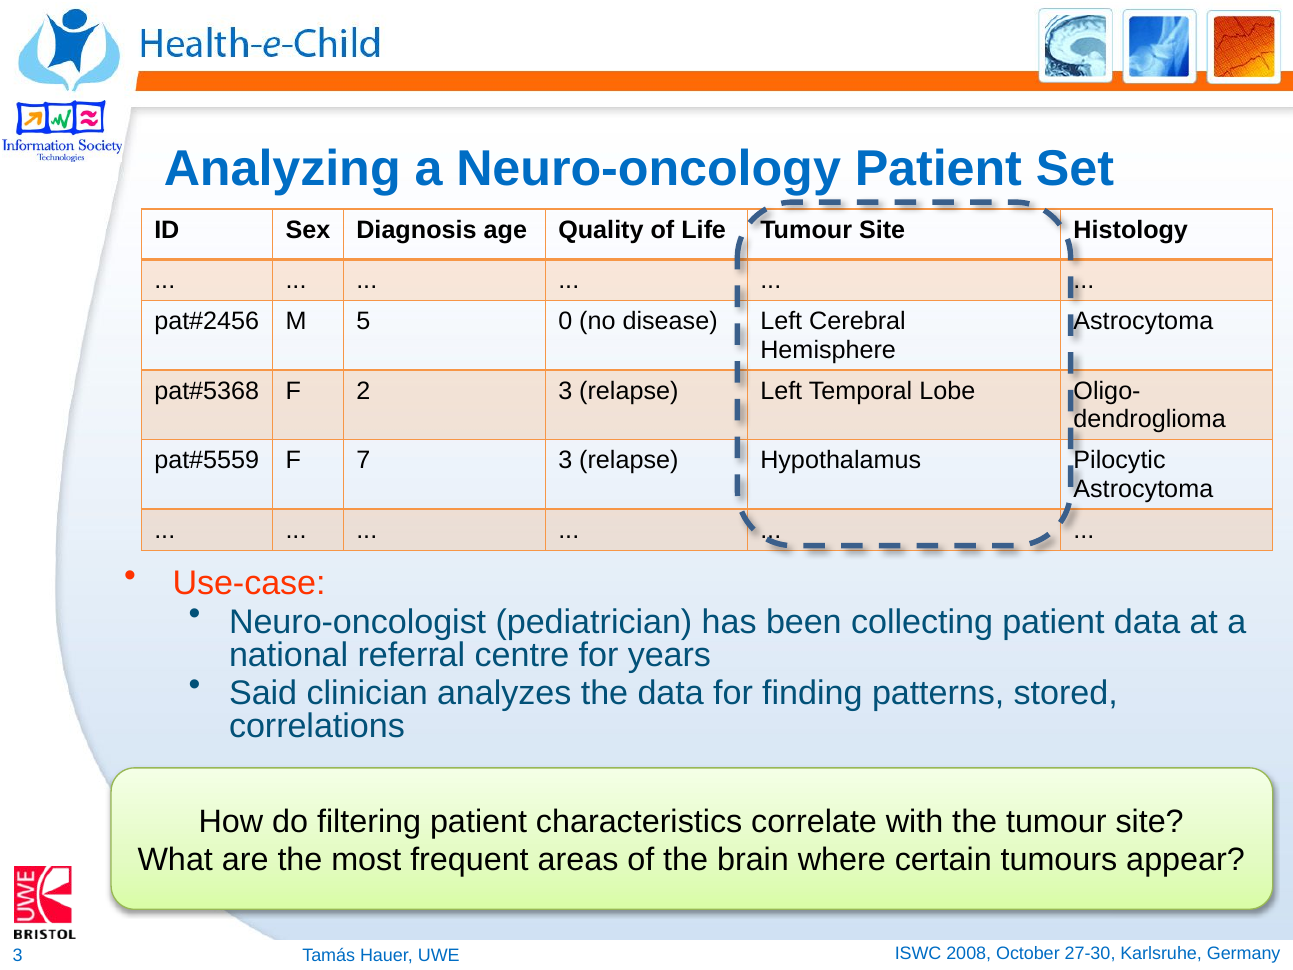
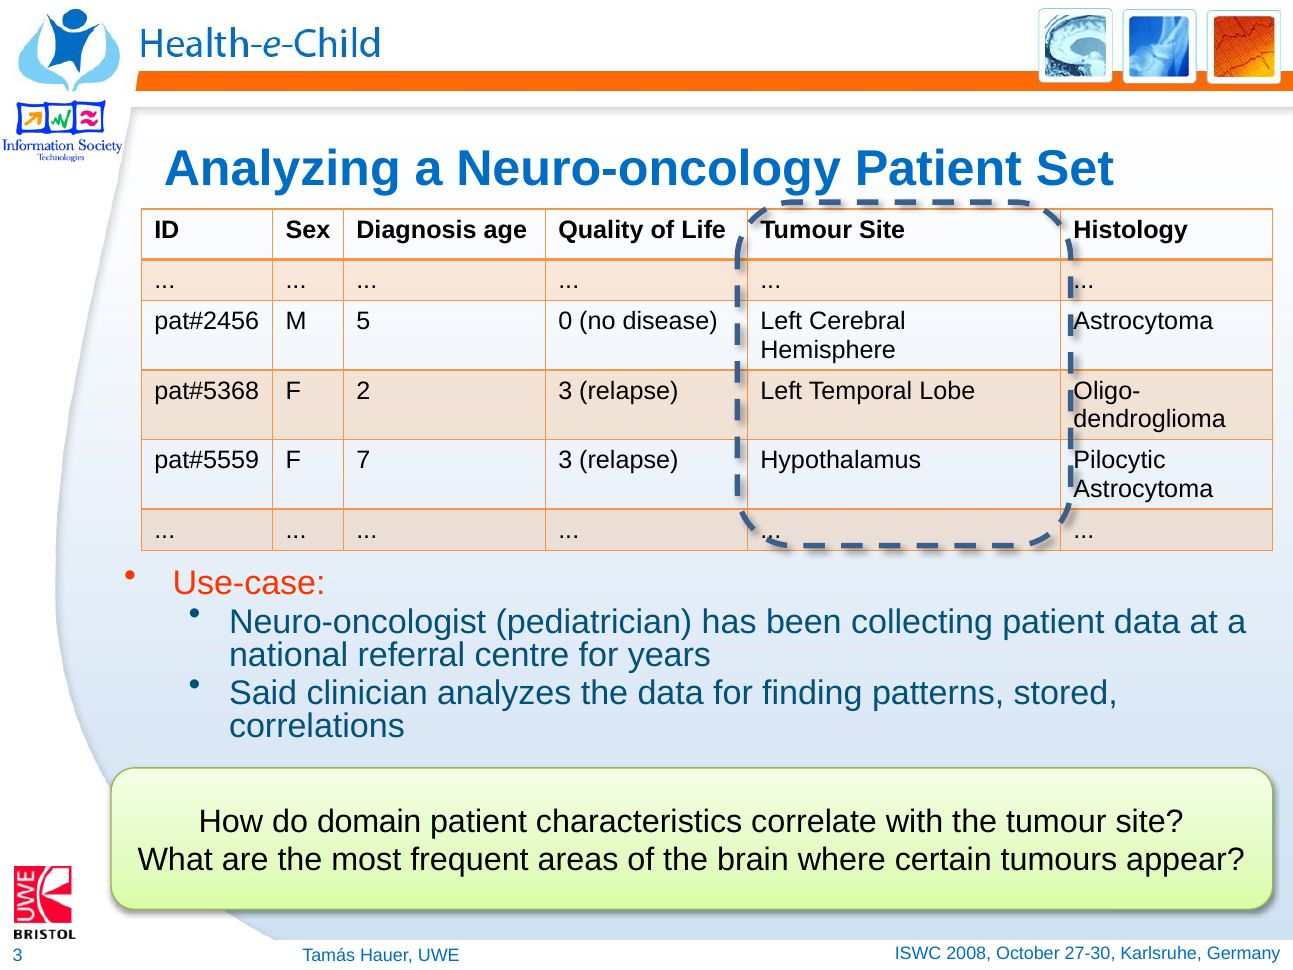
filtering: filtering -> domain
